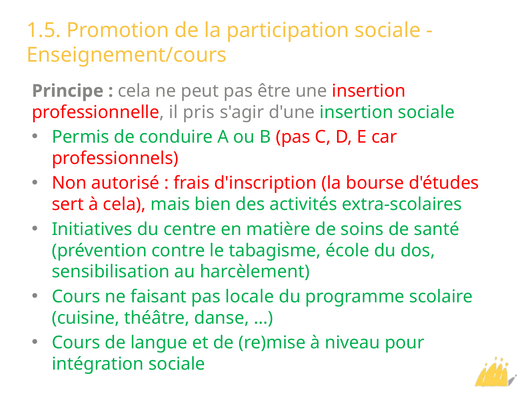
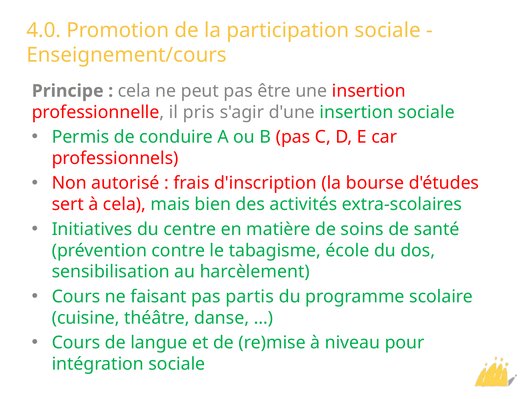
1.5: 1.5 -> 4.0
locale: locale -> partis
